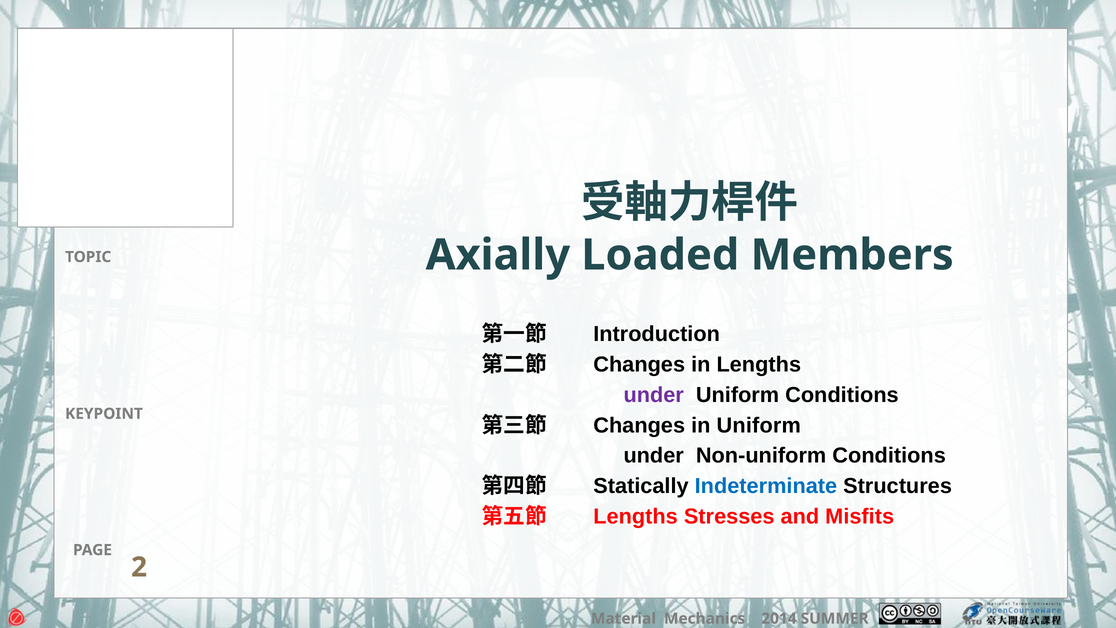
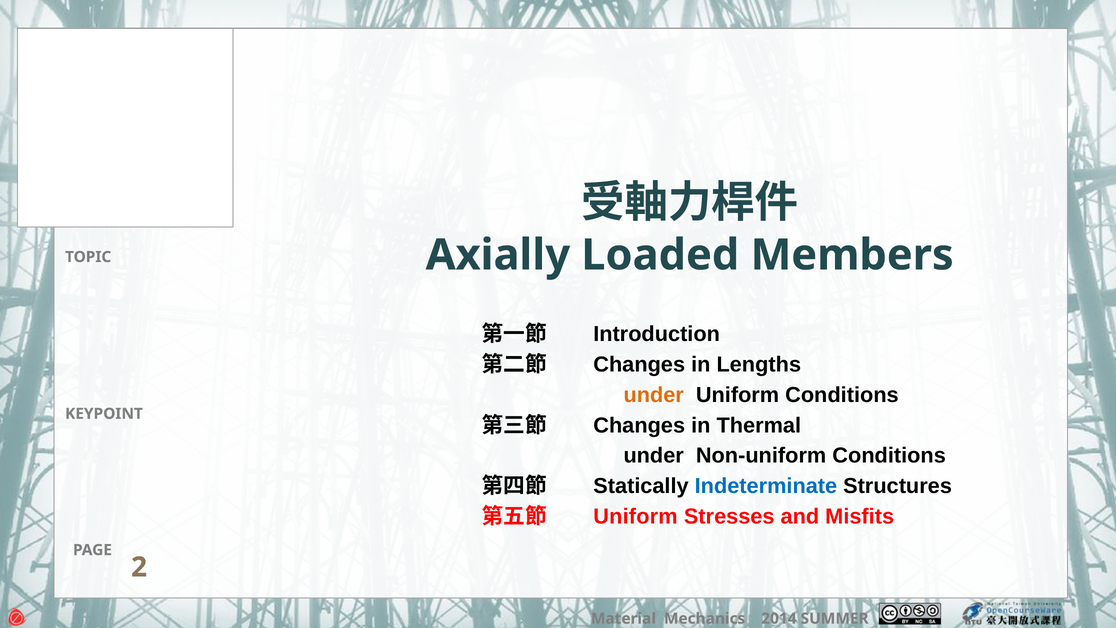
under at (654, 395) colour: purple -> orange
in Uniform: Uniform -> Thermal
Lengths at (636, 516): Lengths -> Uniform
